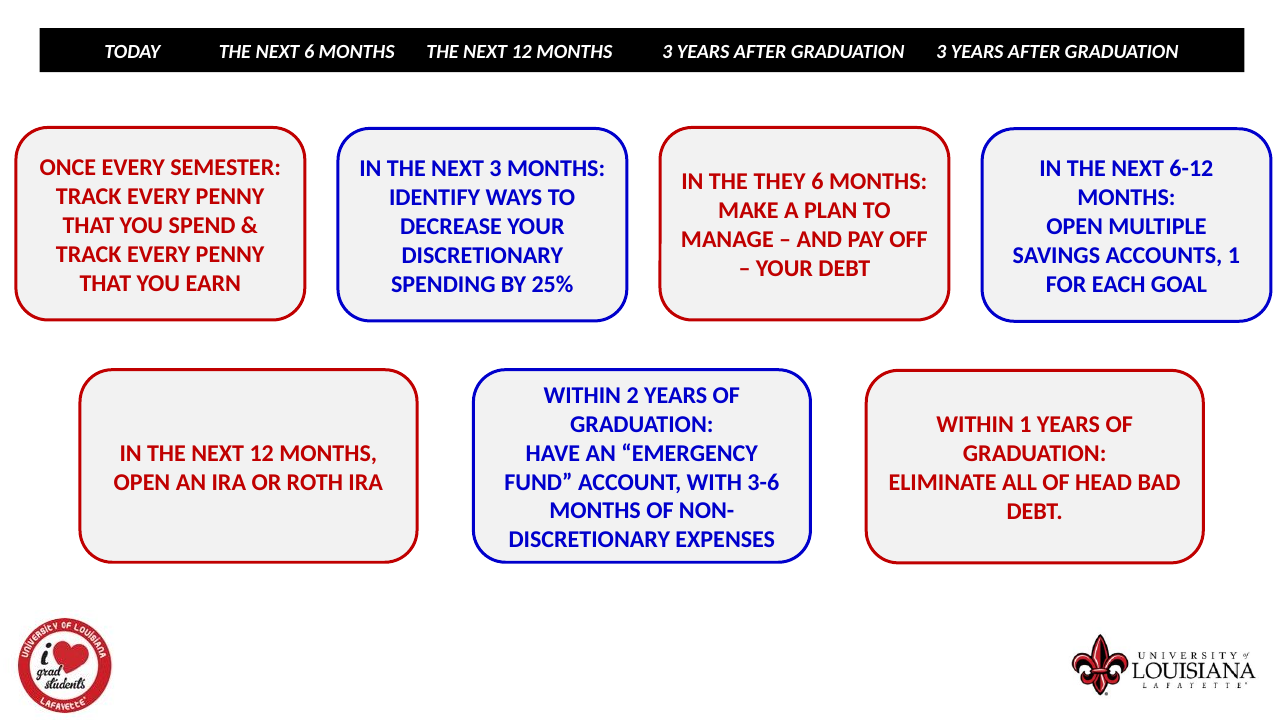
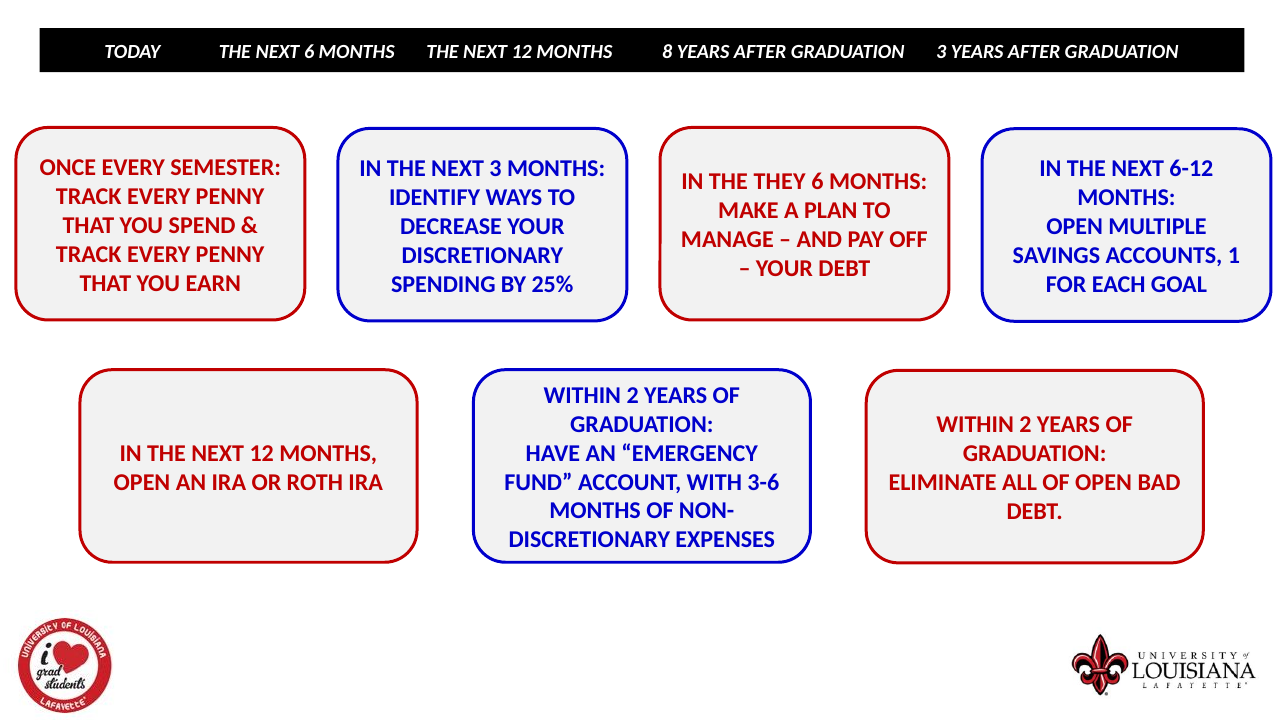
MONTHS 3: 3 -> 8
1 at (1025, 425): 1 -> 2
OF HEAD: HEAD -> OPEN
